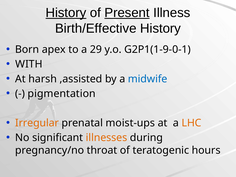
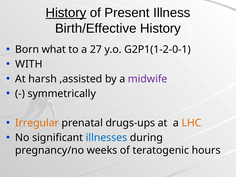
Present underline: present -> none
apex: apex -> what
29: 29 -> 27
G2P1(1-9-0-1: G2P1(1-9-0-1 -> G2P1(1-2-0-1
midwife colour: blue -> purple
pigmentation: pigmentation -> symmetrically
moist-ups: moist-ups -> drugs-ups
illnesses colour: orange -> blue
throat: throat -> weeks
